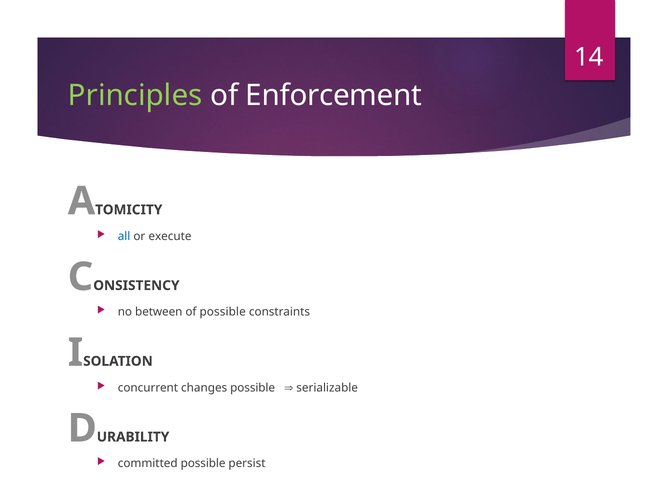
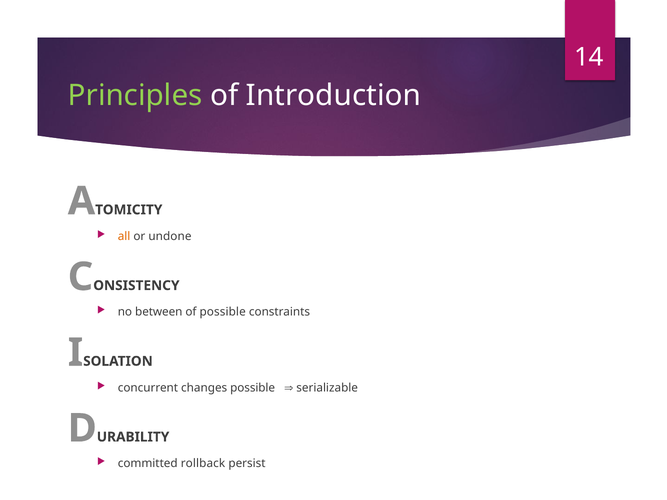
Enforcement: Enforcement -> Introduction
all colour: blue -> orange
execute: execute -> undone
committed possible: possible -> rollback
